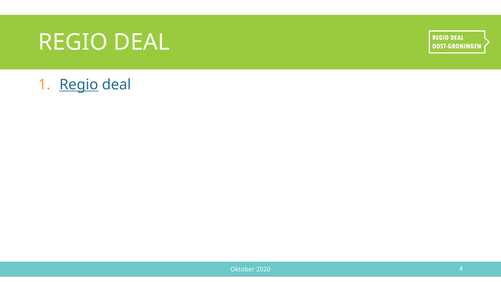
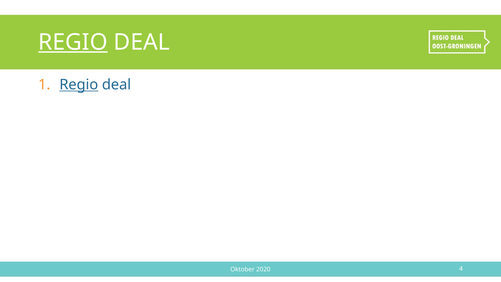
REGIO at (73, 42) underline: none -> present
